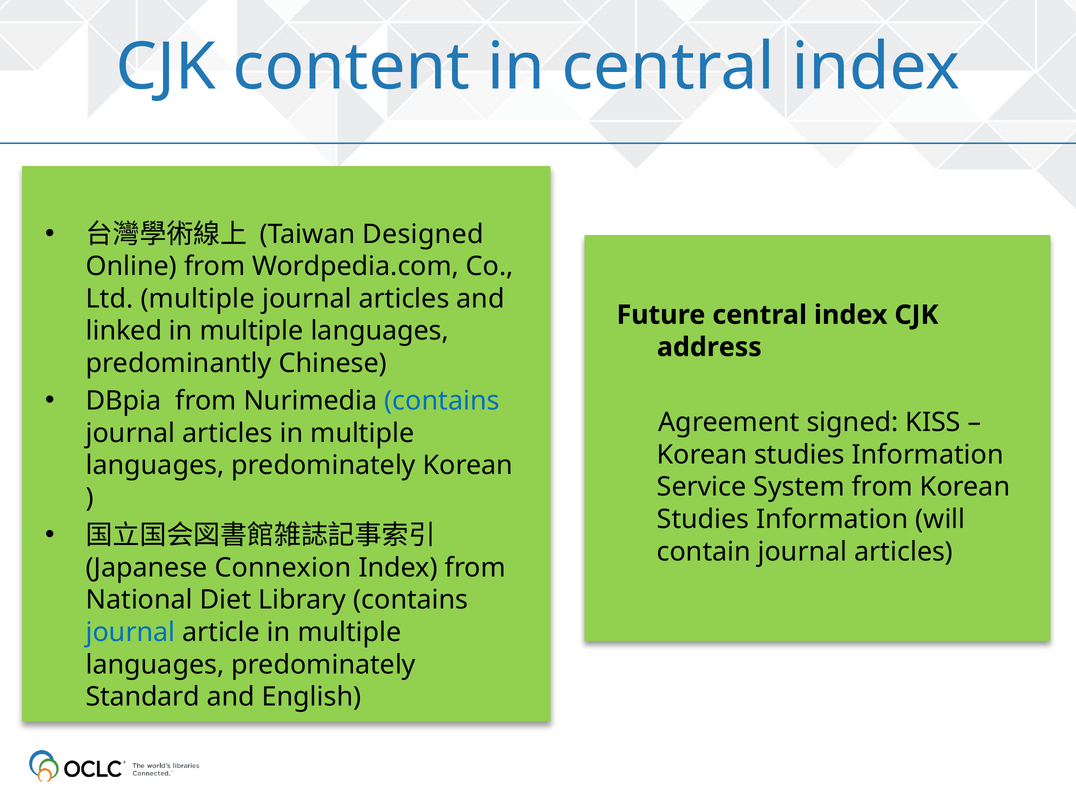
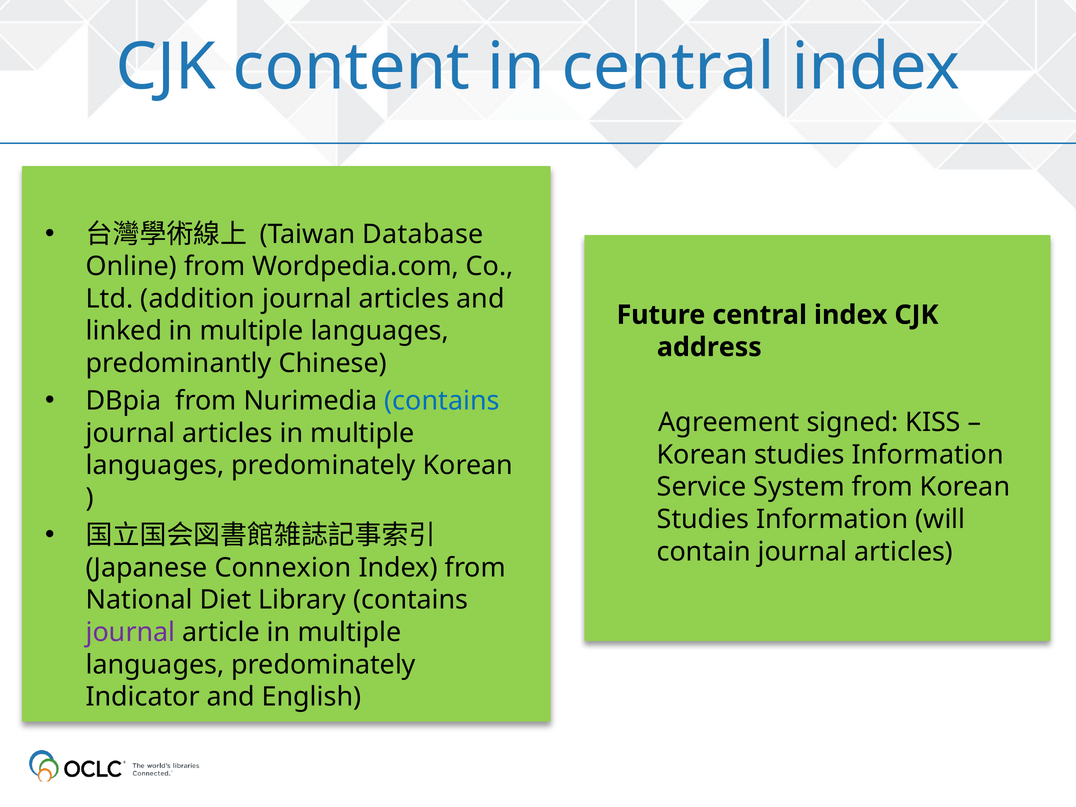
Designed: Designed -> Database
Ltd multiple: multiple -> addition
journal at (131, 632) colour: blue -> purple
Standard: Standard -> Indicator
